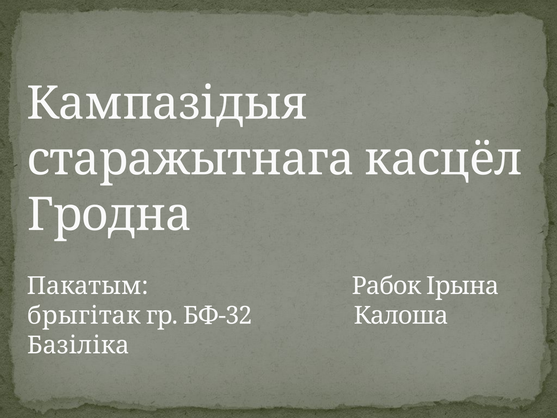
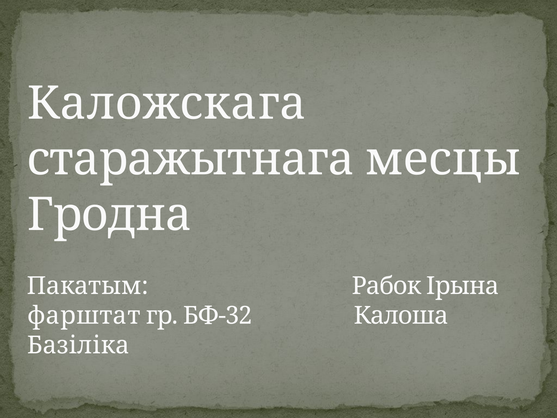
Кампазідыя: Кампазідыя -> Каложскага
касцёл: касцёл -> месцы
брыгітак: брыгітак -> фарштат
